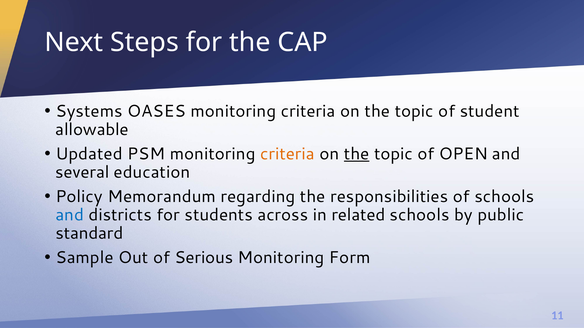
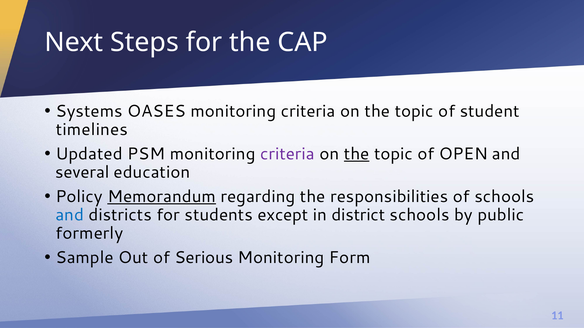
allowable: allowable -> timelines
criteria at (287, 154) colour: orange -> purple
Memorandum underline: none -> present
across: across -> except
related: related -> district
standard: standard -> formerly
